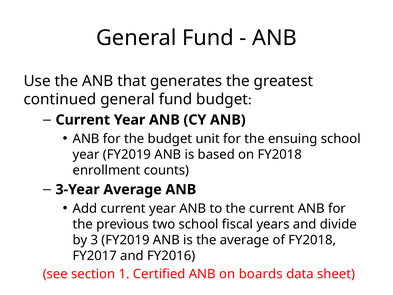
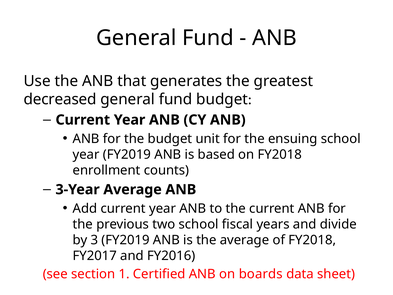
continued: continued -> decreased
